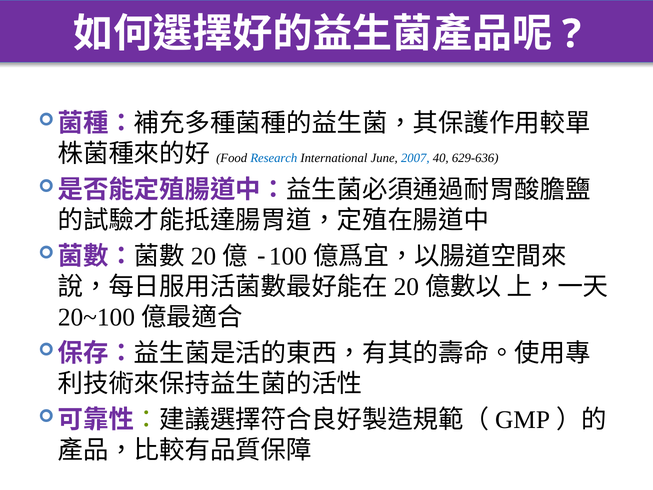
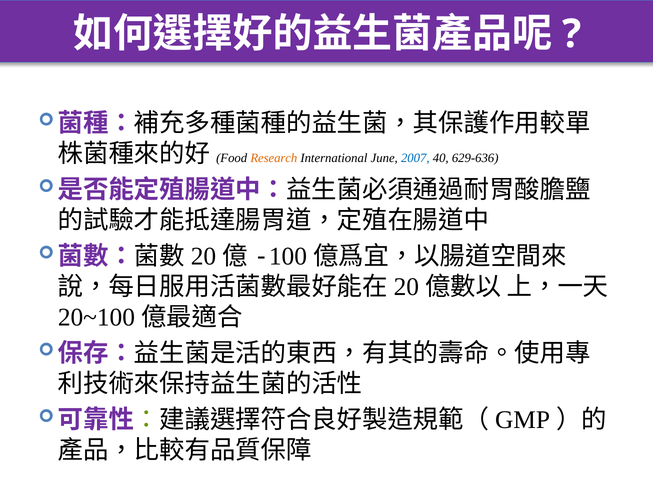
Research colour: blue -> orange
